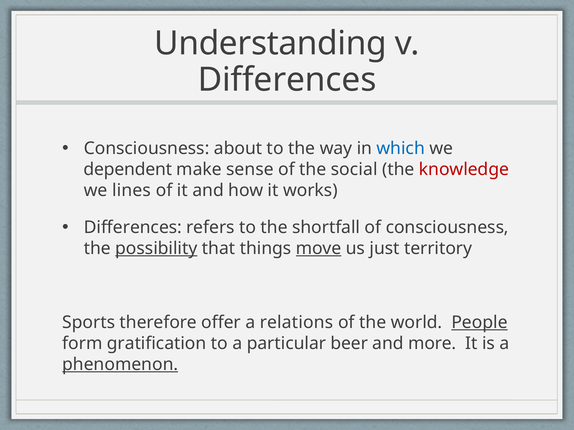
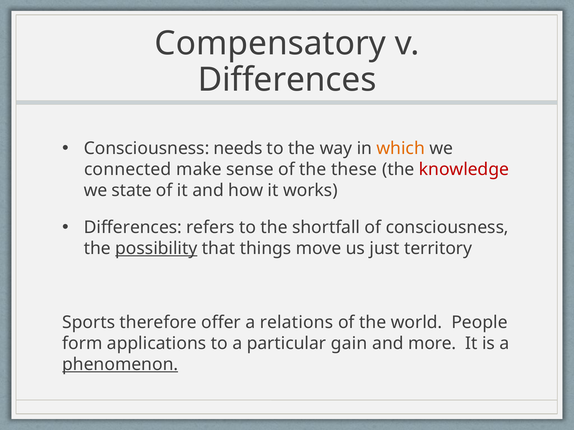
Understanding: Understanding -> Compensatory
about: about -> needs
which colour: blue -> orange
dependent: dependent -> connected
social: social -> these
lines: lines -> state
move underline: present -> none
People underline: present -> none
gratification: gratification -> applications
beer: beer -> gain
